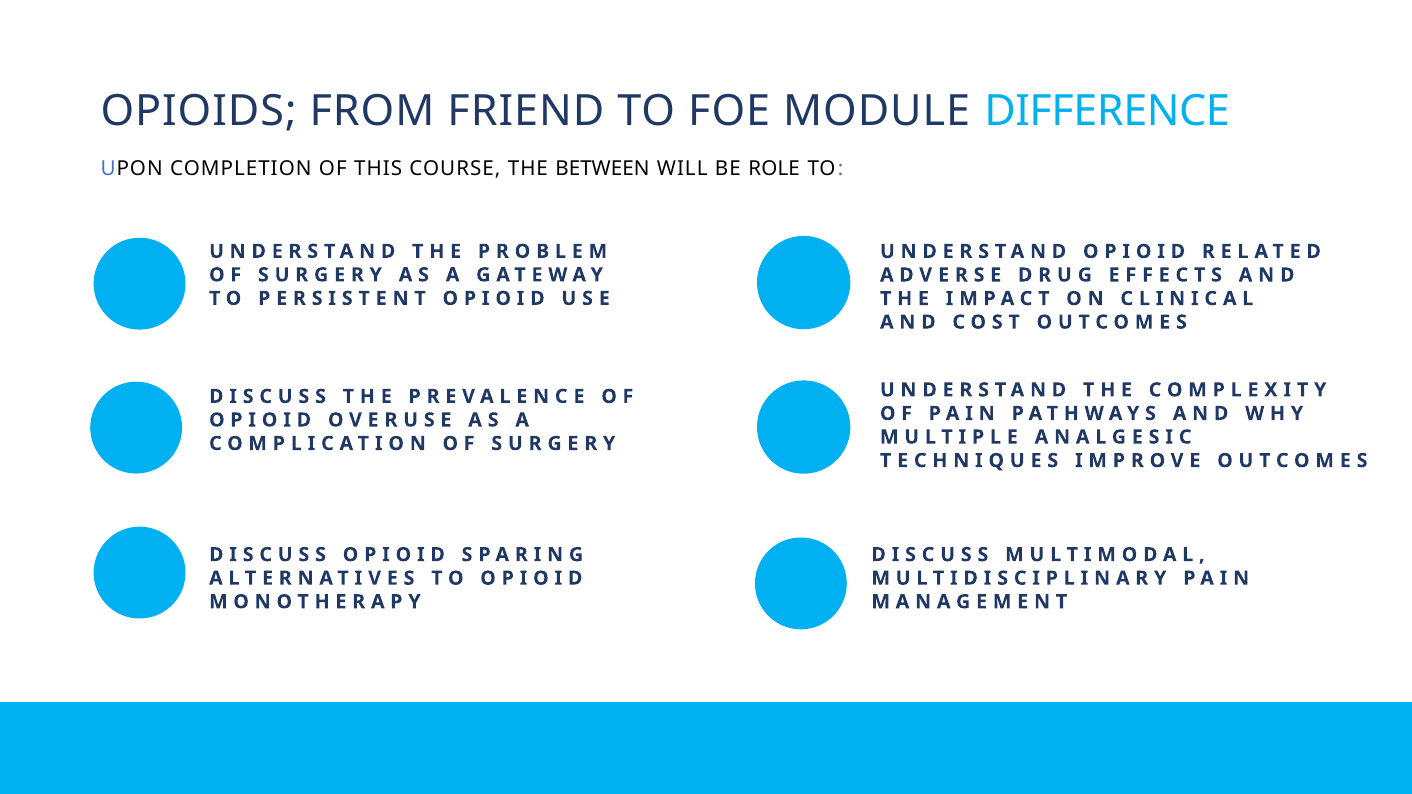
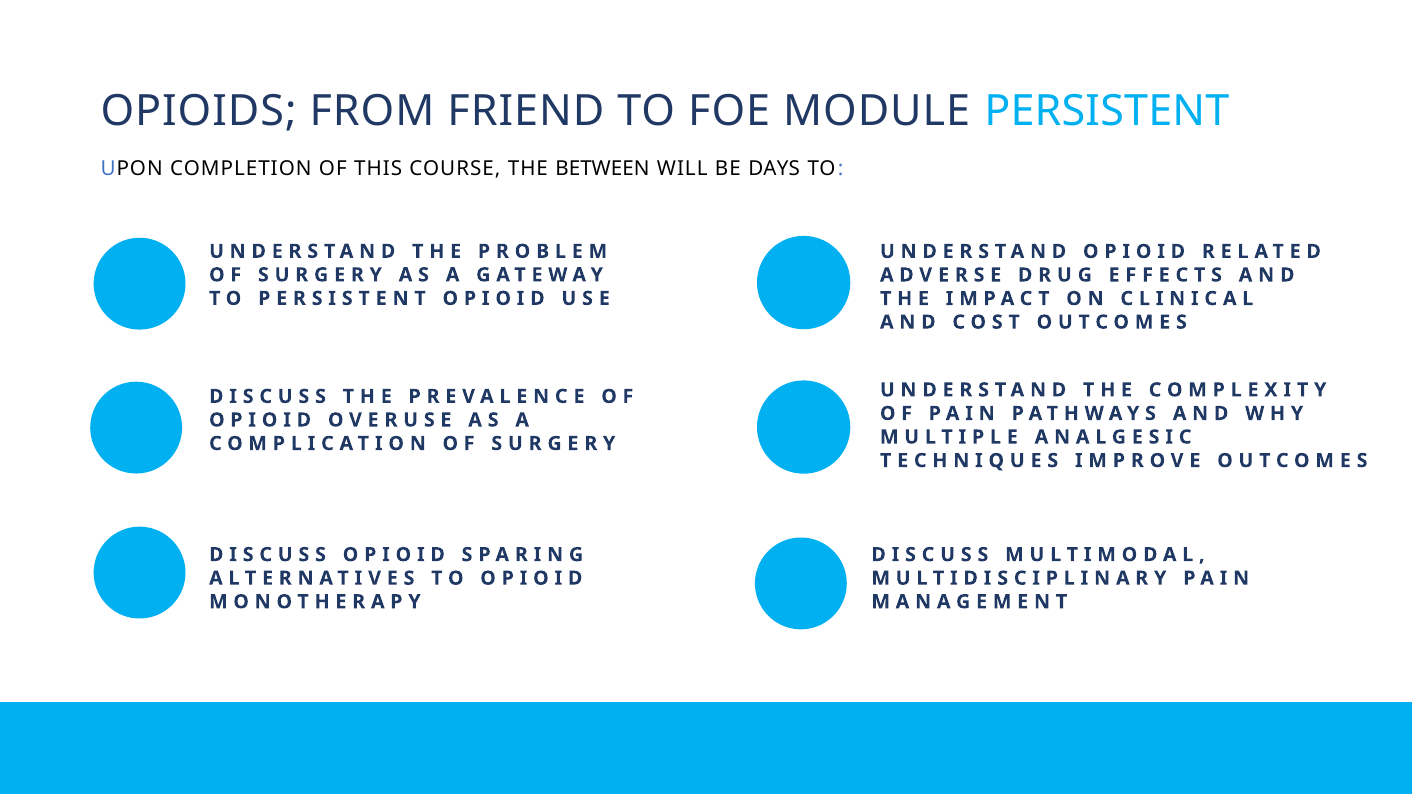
DIFFERENCE: DIFFERENCE -> PERSISTENT
ROLE: ROLE -> DAYS
